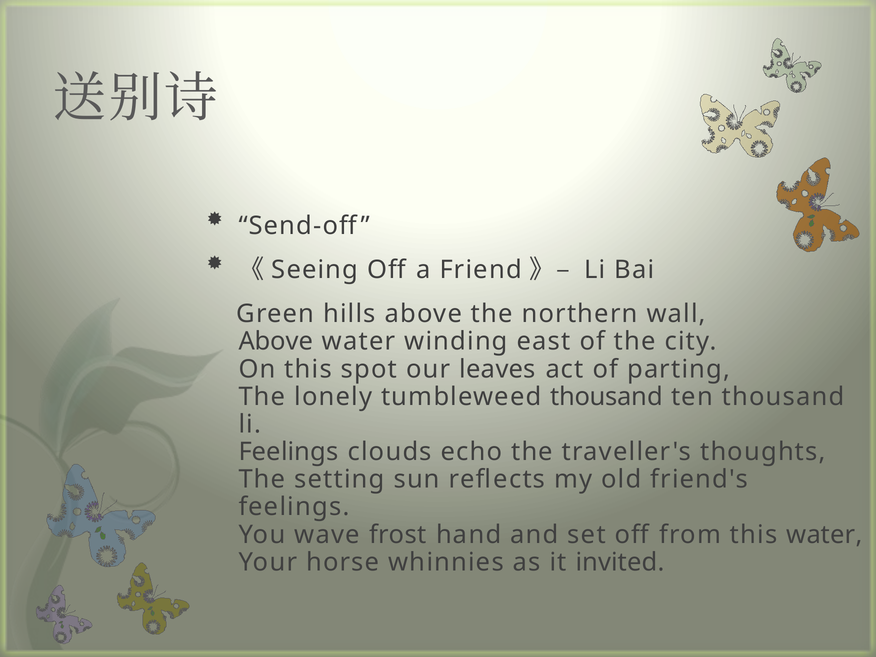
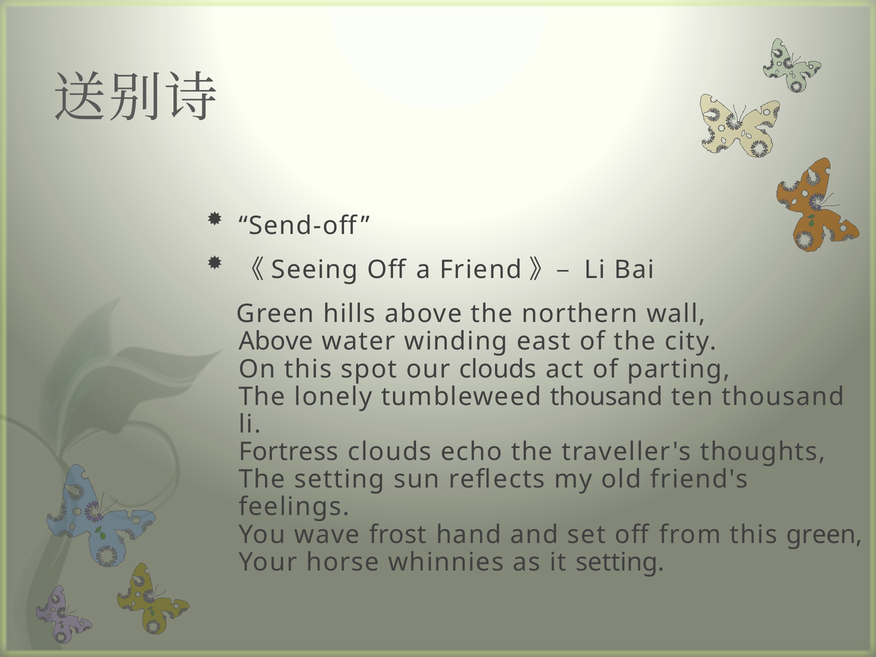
our leaves: leaves -> clouds
Feelings at (289, 452): Feelings -> Fortress
this water: water -> green
it invited: invited -> setting
